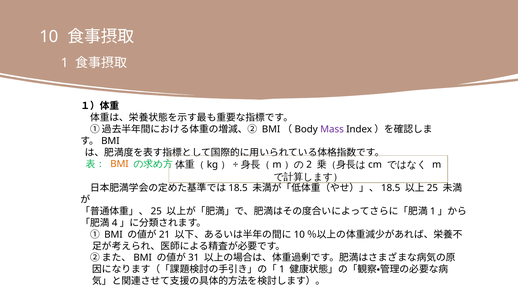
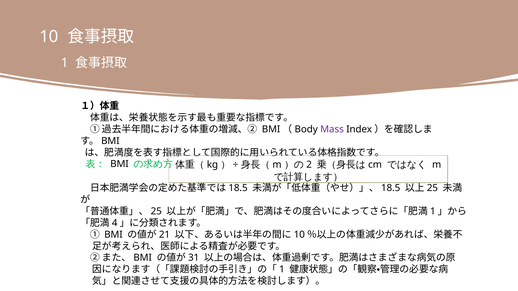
BMI at (120, 164) colour: orange -> black
